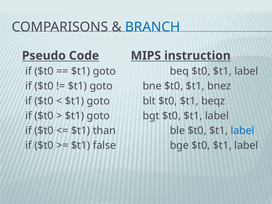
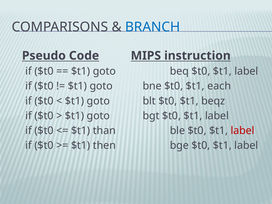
bnez: bnez -> each
label at (243, 131) colour: blue -> red
false: false -> then
